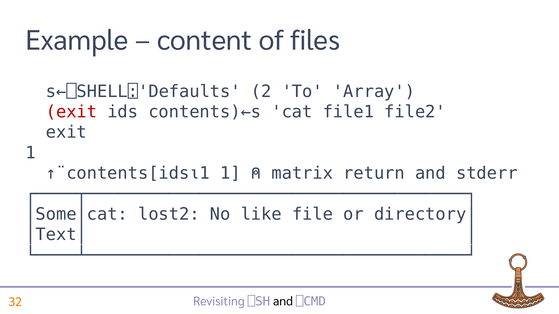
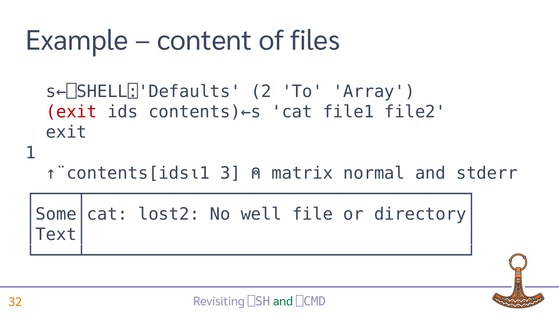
↑¨contents[ids⍳1 1: 1 -> 3
return: return -> normal
like: like -> well
and at (283, 302) colour: black -> green
